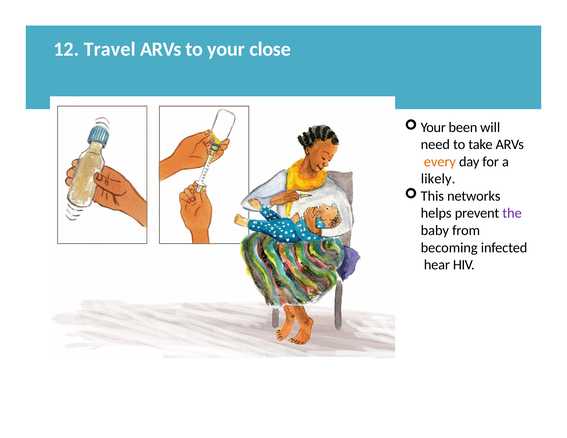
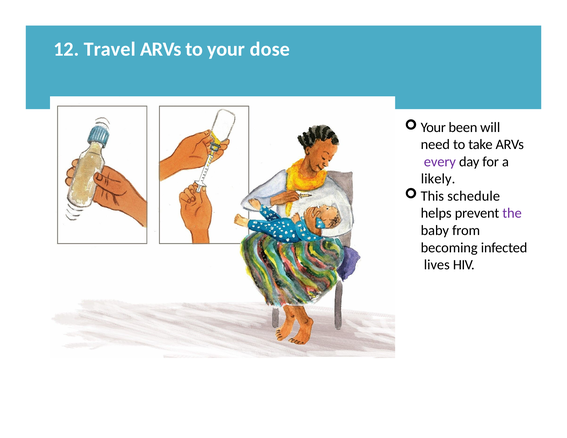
close: close -> dose
every colour: orange -> purple
networks: networks -> schedule
hear: hear -> lives
